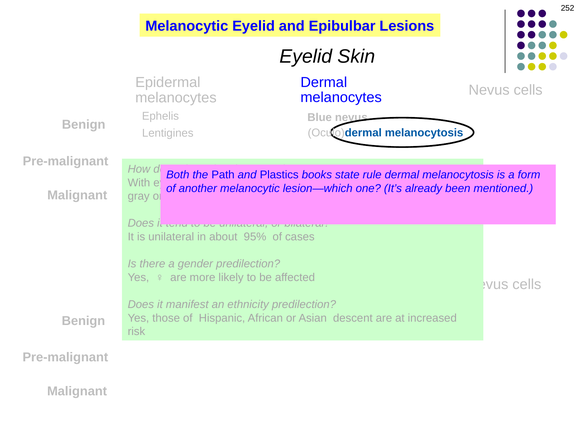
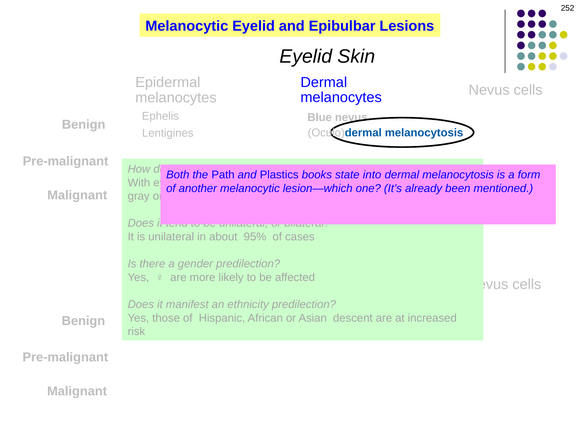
rule: rule -> into
